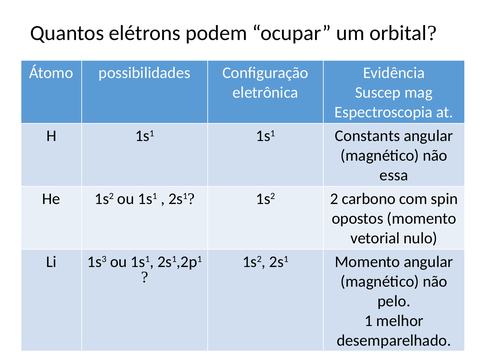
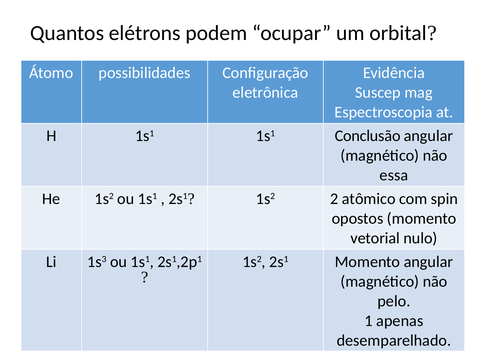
Constants: Constants -> Conclusão
carbono: carbono -> atômico
melhor: melhor -> apenas
